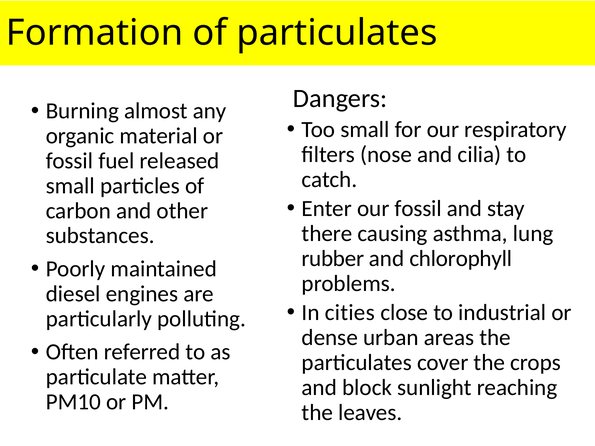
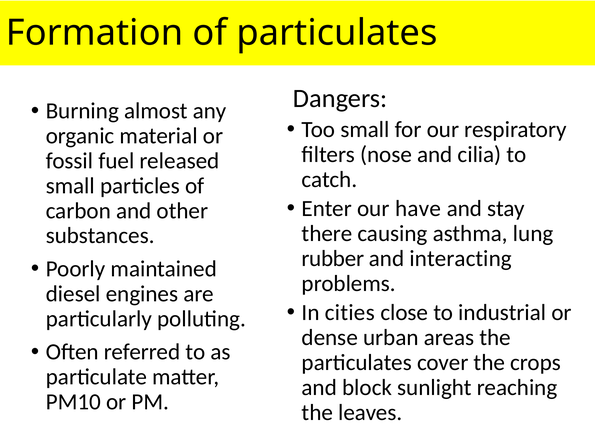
our fossil: fossil -> have
chlorophyll: chlorophyll -> interacting
